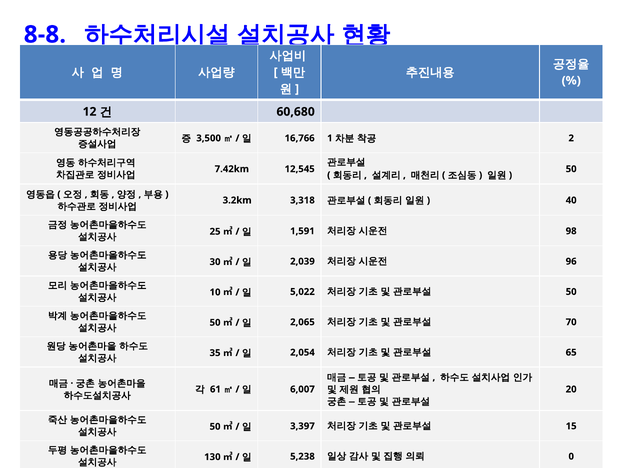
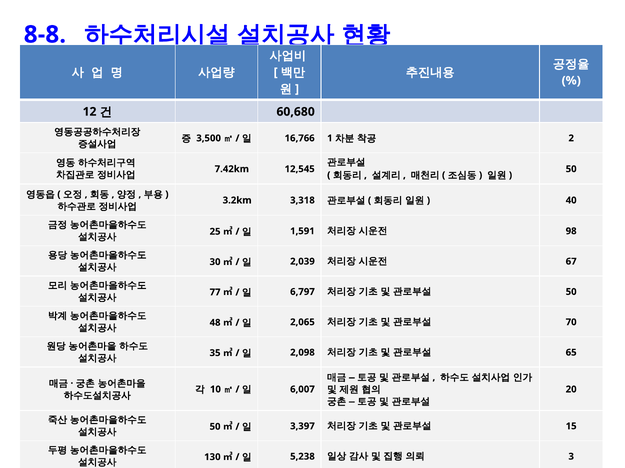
96: 96 -> 67
10: 10 -> 77
5,022: 5,022 -> 6,797
50 at (215, 323): 50 -> 48
2,054: 2,054 -> 2,098
61: 61 -> 10
0: 0 -> 3
